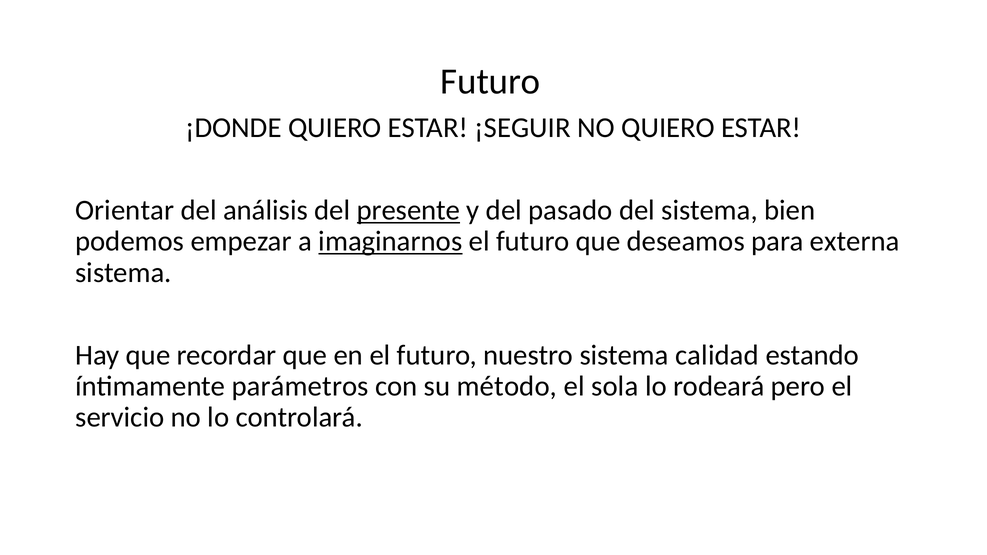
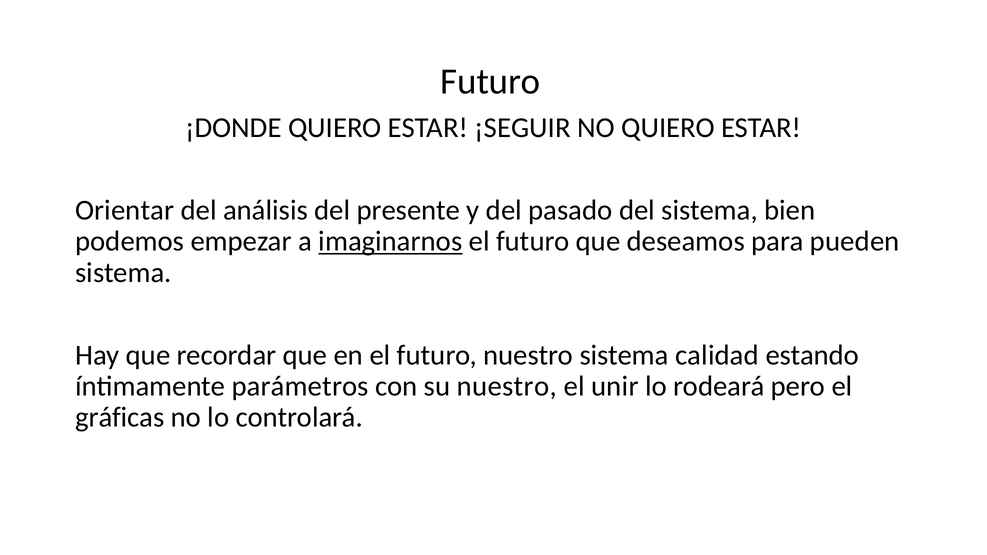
presente underline: present -> none
externa: externa -> pueden
su método: método -> nuestro
sola: sola -> unir
servicio: servicio -> gráficas
